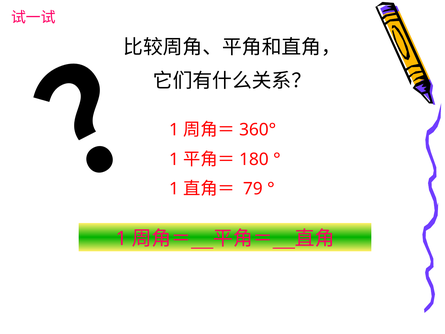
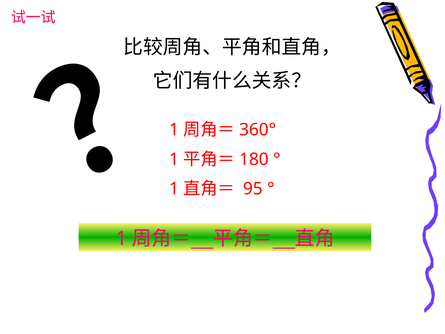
79: 79 -> 95
